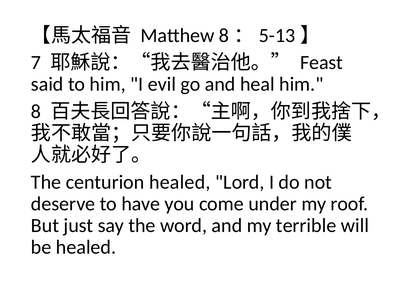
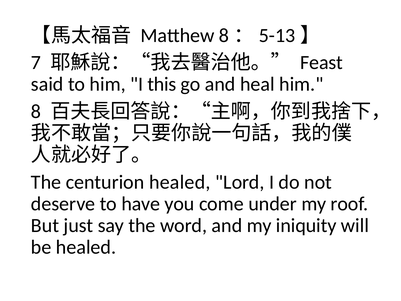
evil: evil -> this
terrible: terrible -> iniquity
